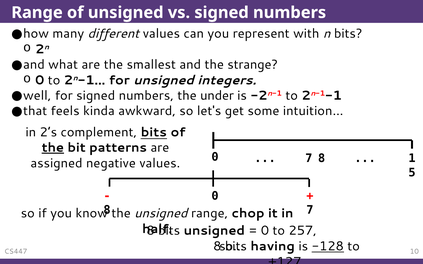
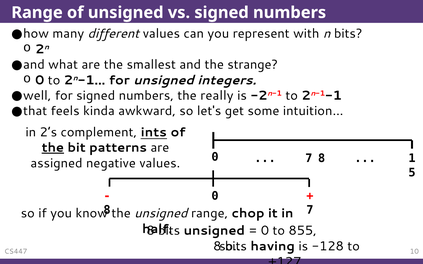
under: under -> really
complement bits: bits -> ints
257: 257 -> 855
-128 underline: present -> none
